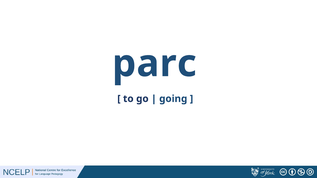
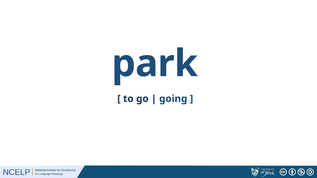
parc: parc -> park
